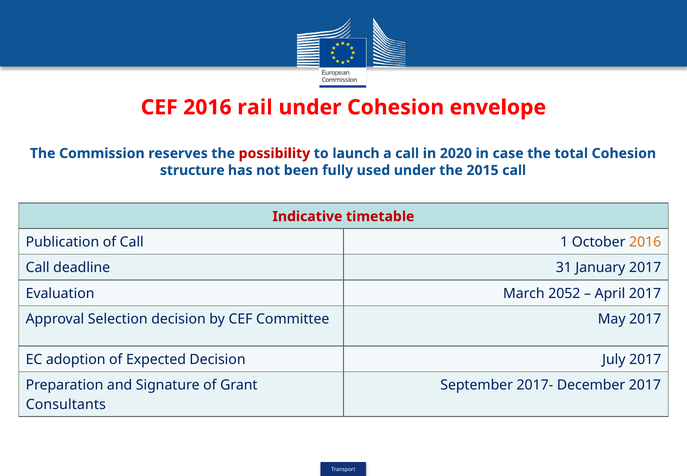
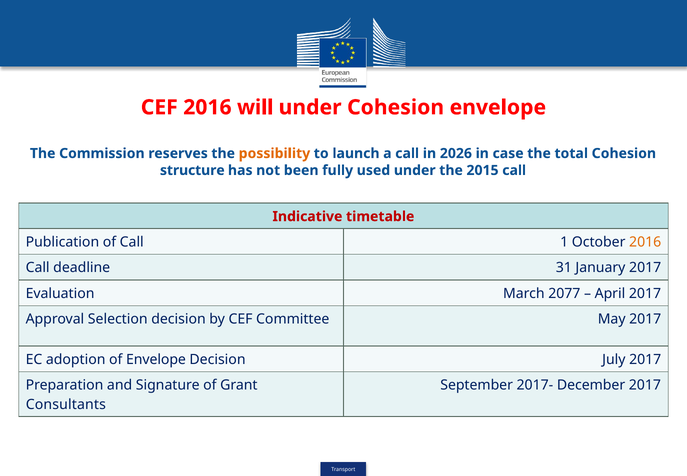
rail: rail -> will
possibility colour: red -> orange
2020: 2020 -> 2026
2052: 2052 -> 2077
of Expected: Expected -> Envelope
